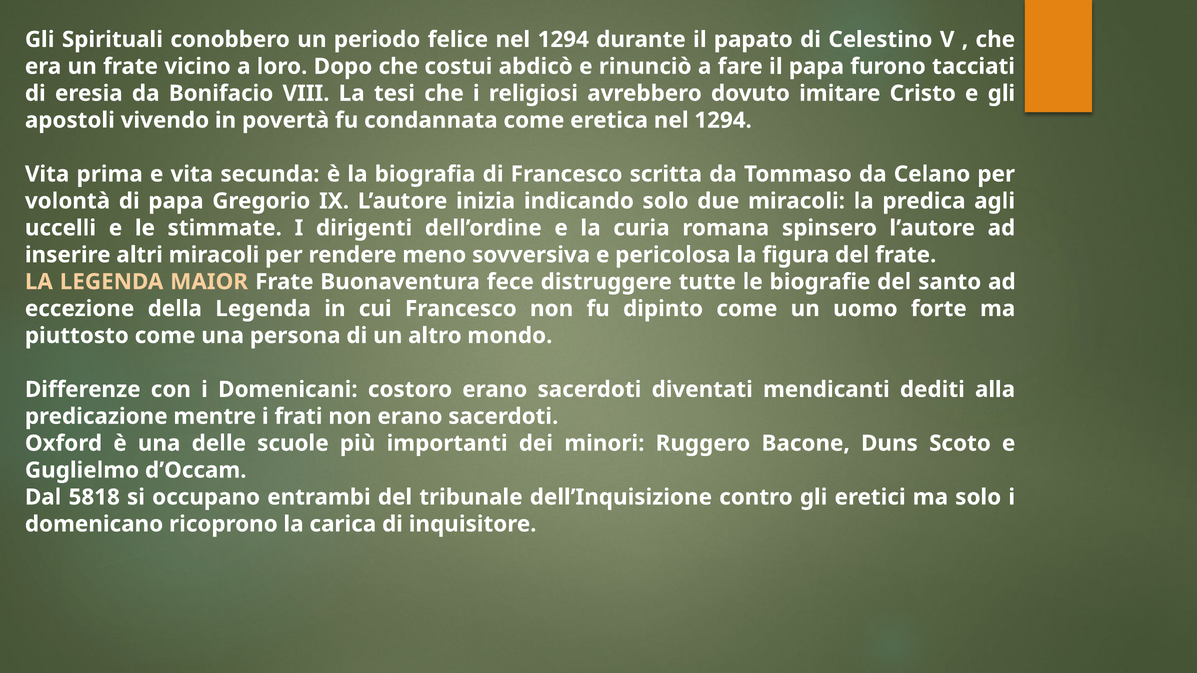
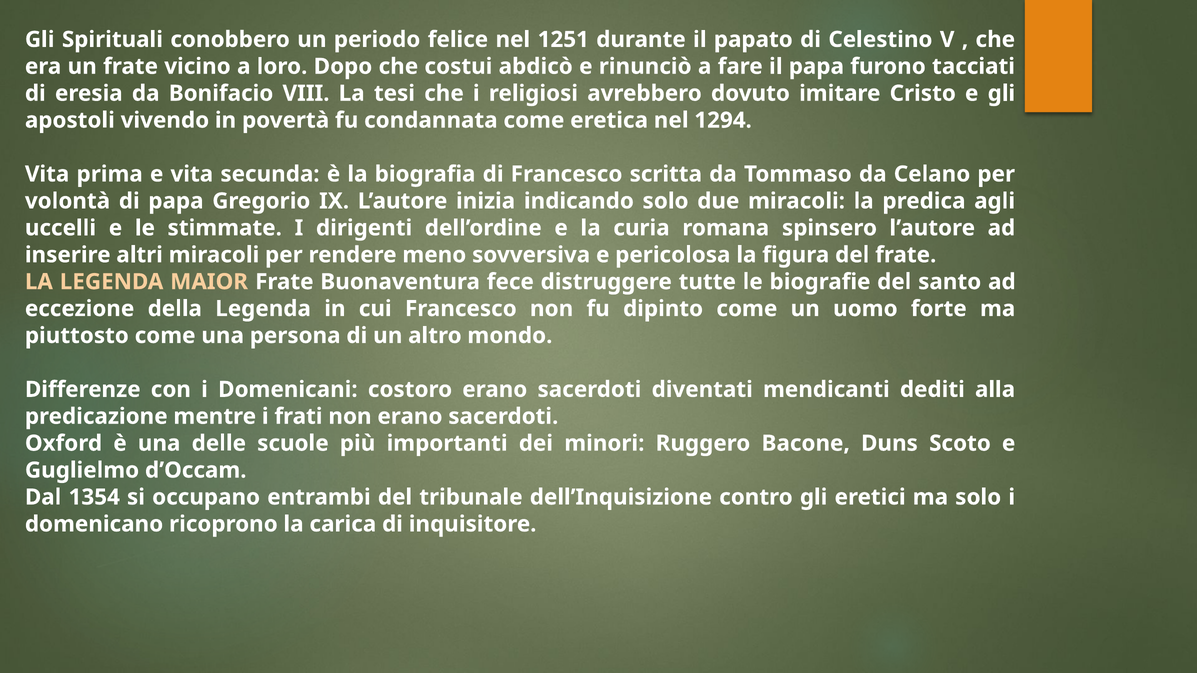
felice nel 1294: 1294 -> 1251
5818: 5818 -> 1354
